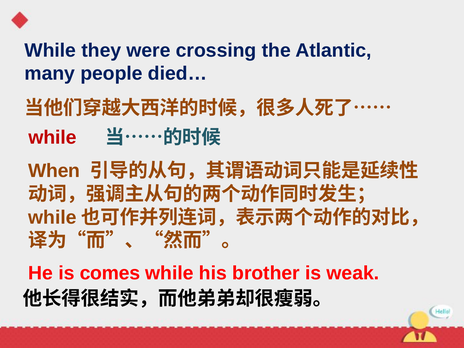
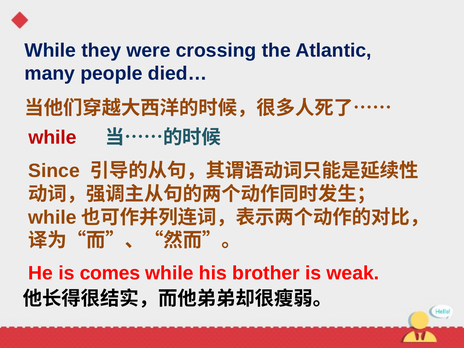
When: When -> Since
